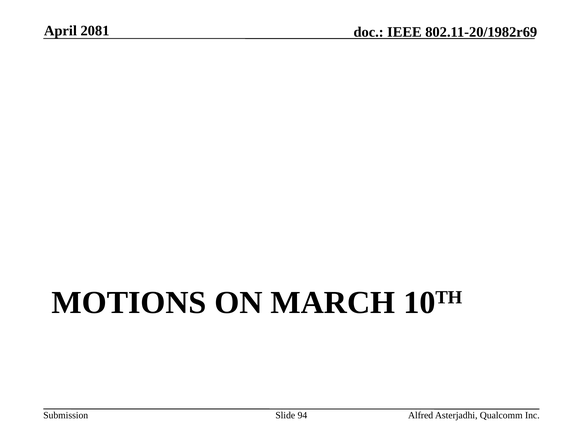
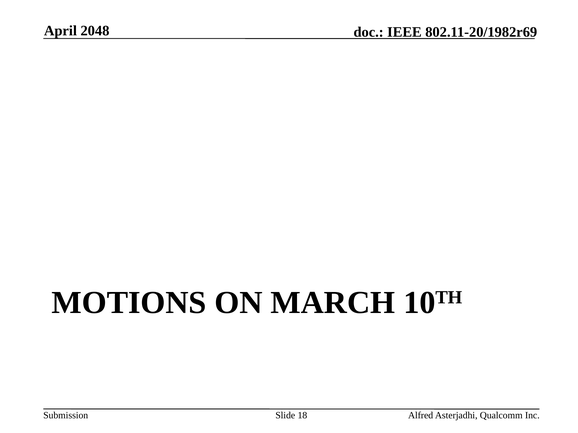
2081: 2081 -> 2048
94: 94 -> 18
